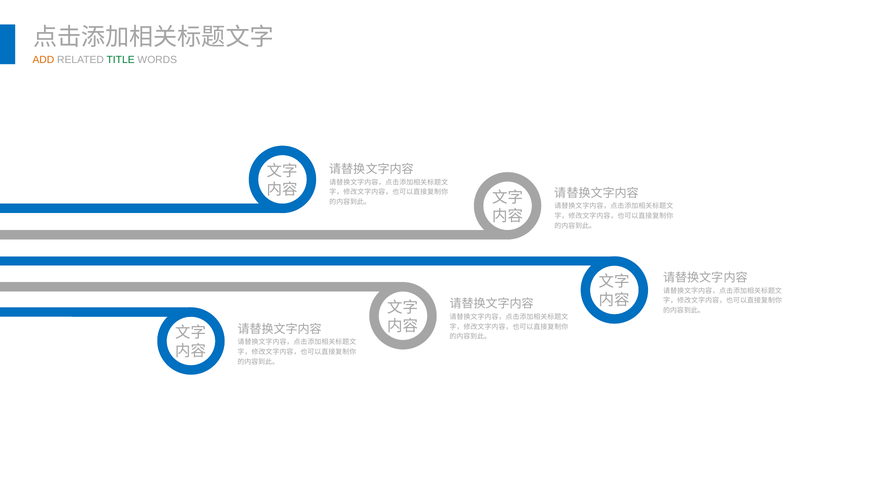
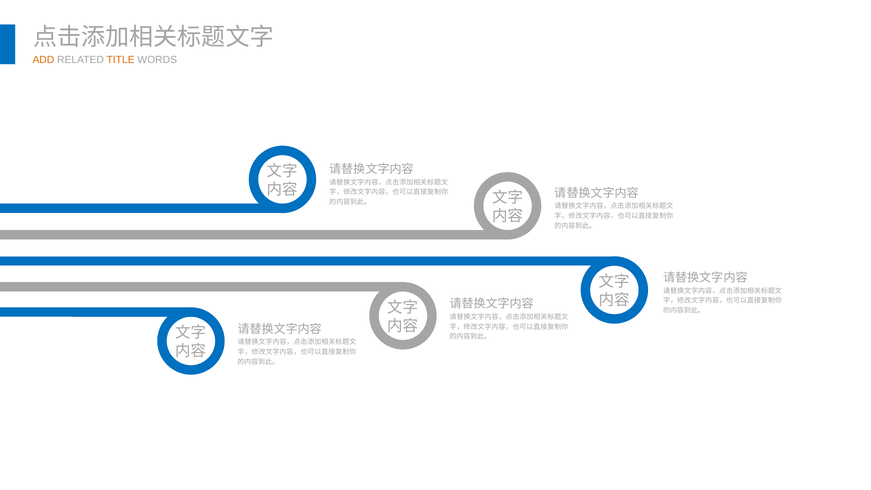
TITLE colour: green -> orange
